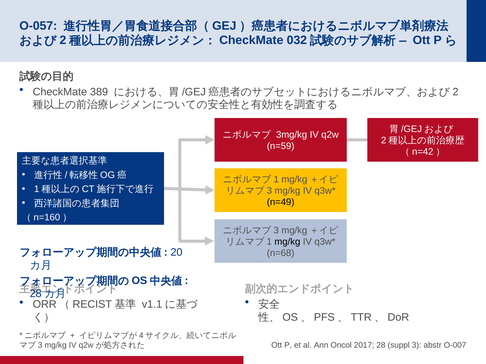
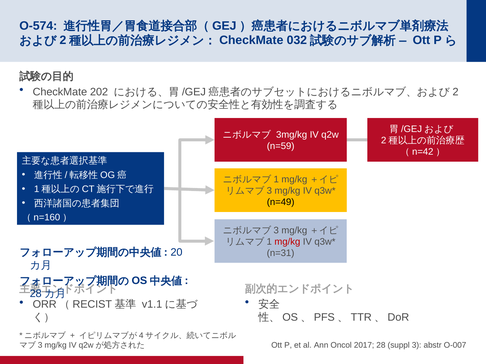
O-057: O-057 -> O-574
389: 389 -> 202
mg/kg at (287, 242) colour: black -> red
n=68: n=68 -> n=31
